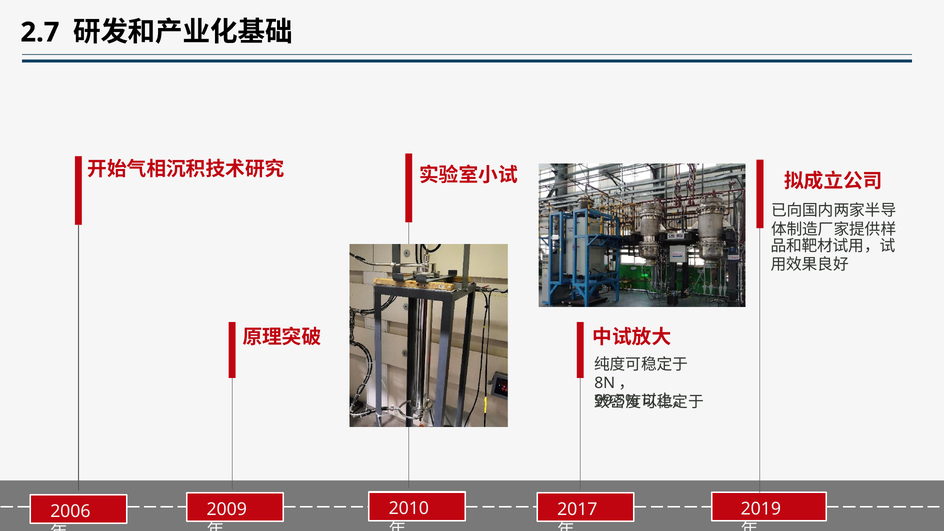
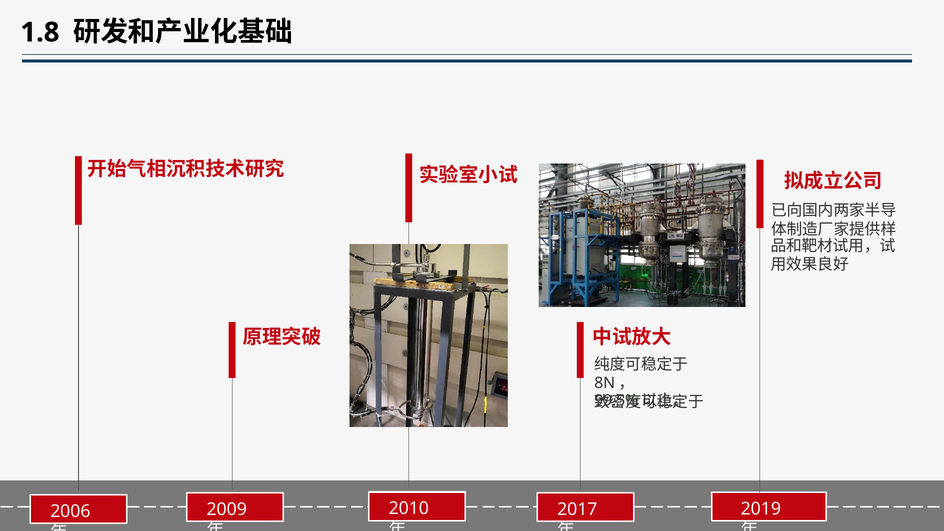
2.7: 2.7 -> 1.8
